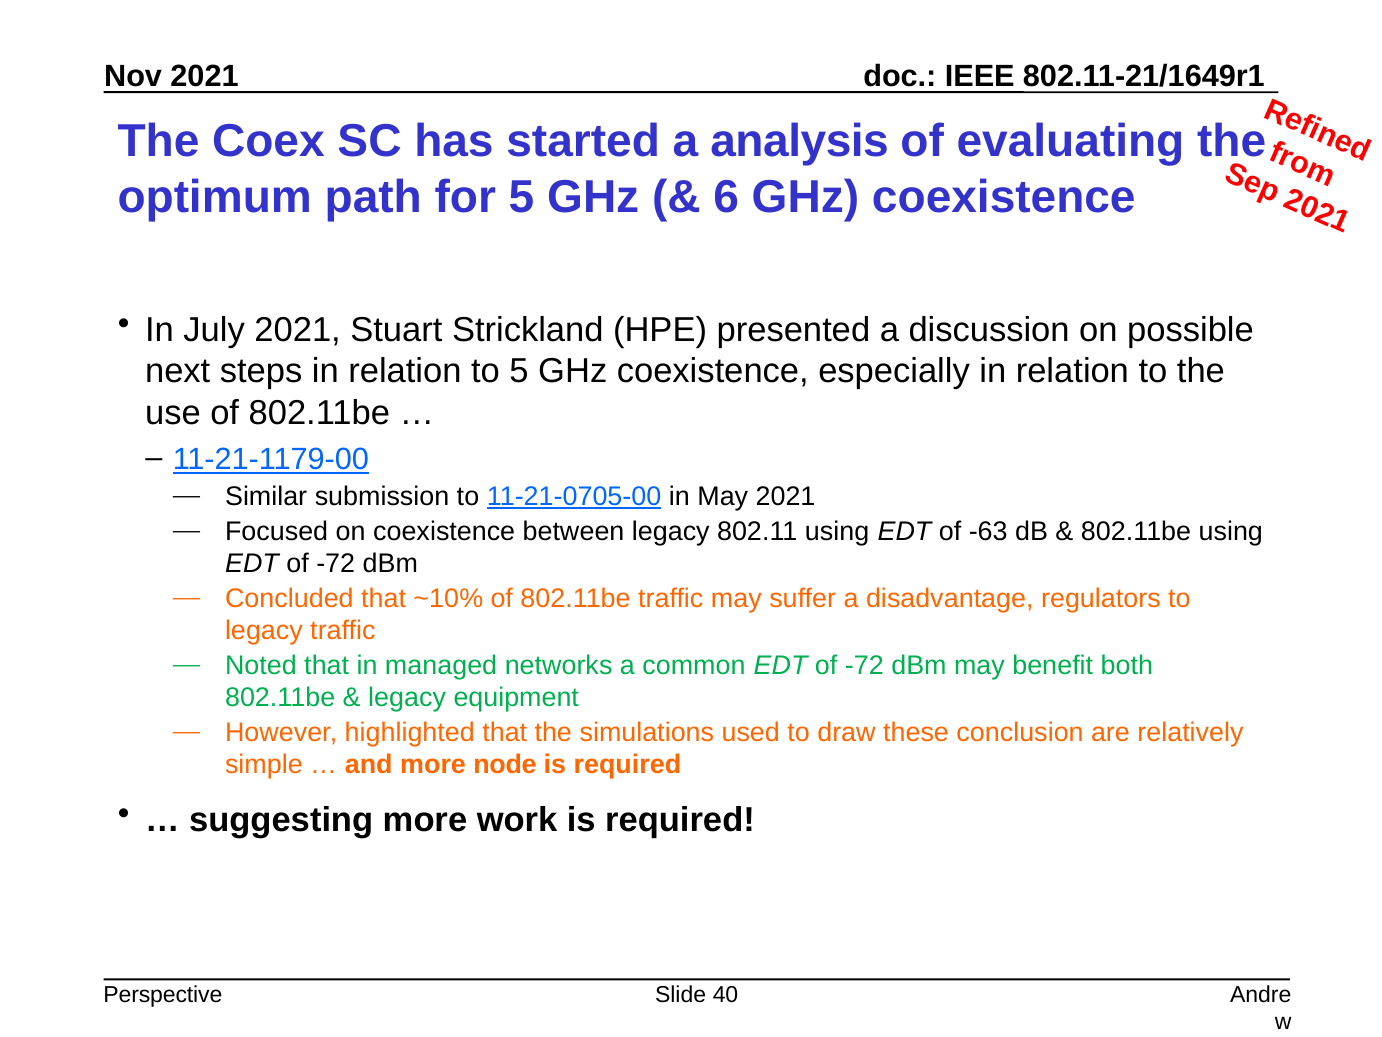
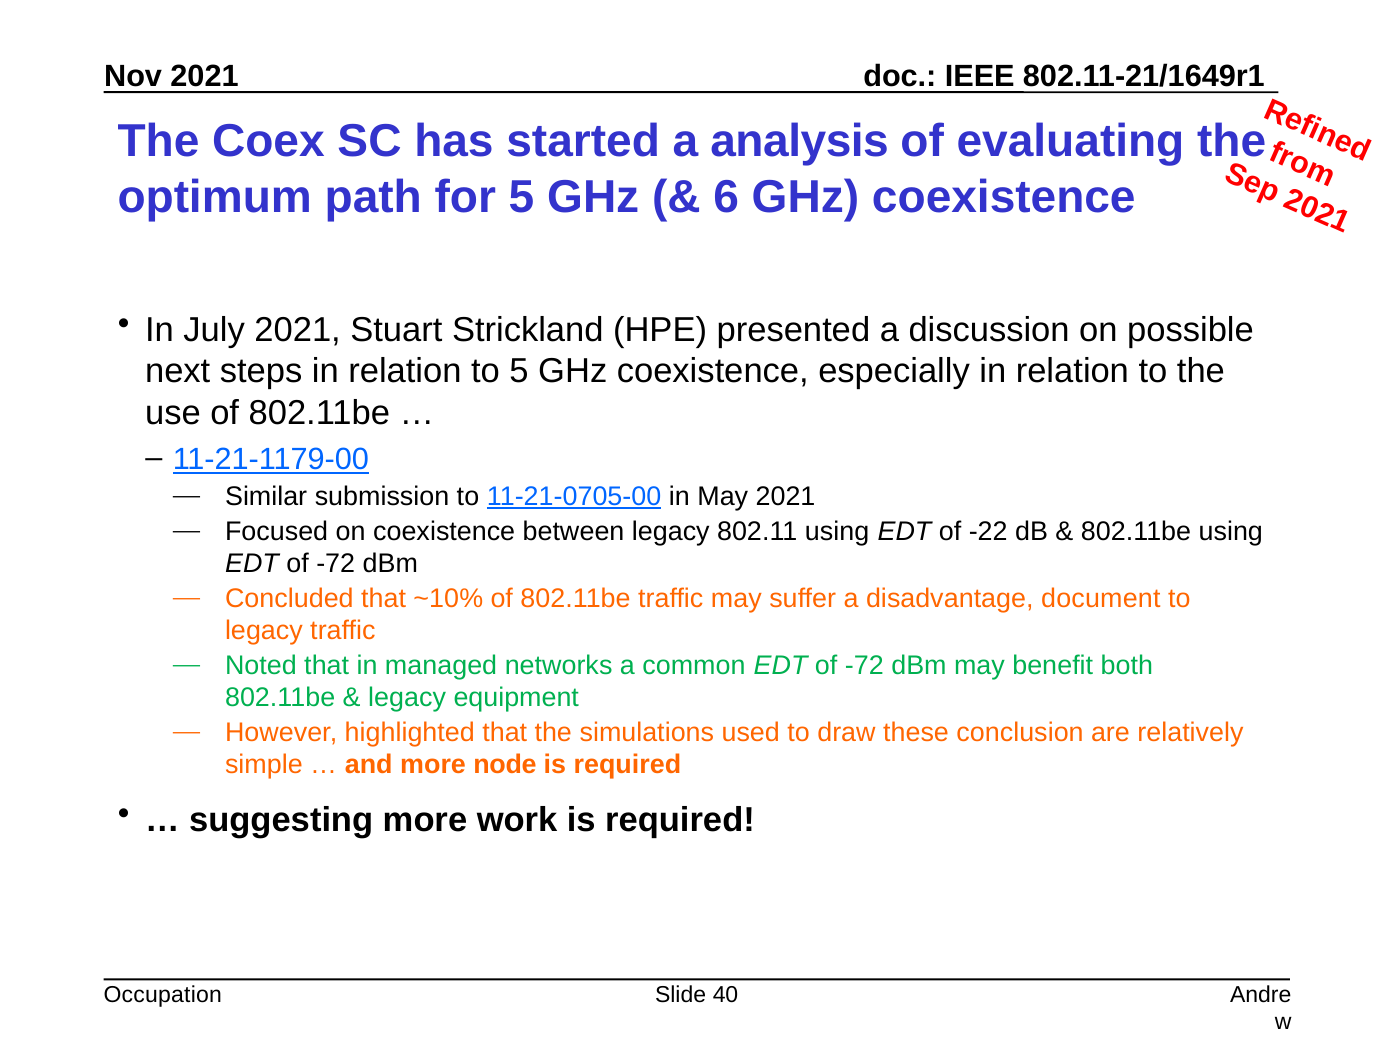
-63: -63 -> -22
regulators: regulators -> document
Perspective: Perspective -> Occupation
